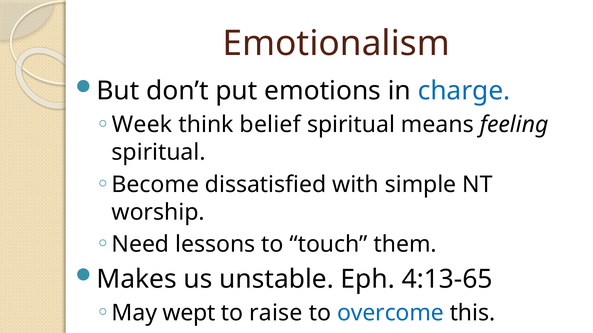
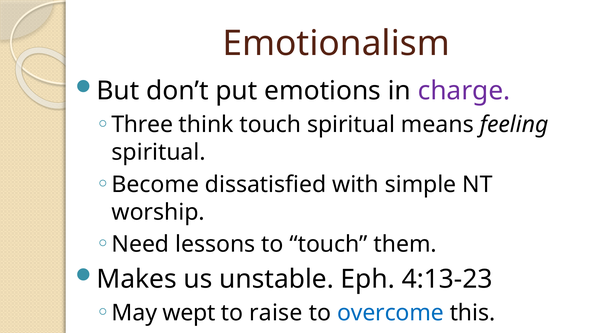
charge colour: blue -> purple
Week: Week -> Three
think belief: belief -> touch
4:13-65: 4:13-65 -> 4:13-23
